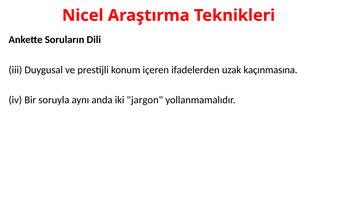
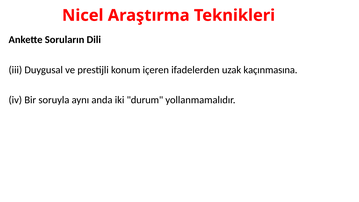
jargon: jargon -> durum
